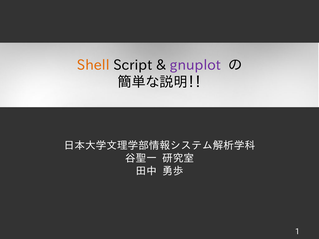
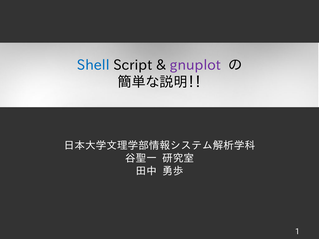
Shell colour: orange -> blue
